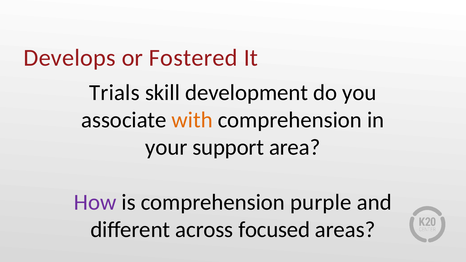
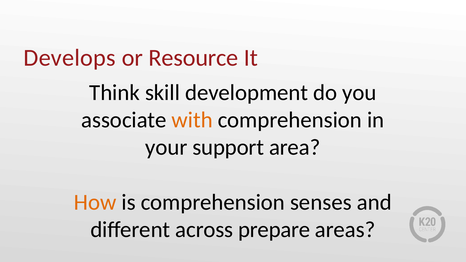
Fostered: Fostered -> Resource
Trials: Trials -> Think
How colour: purple -> orange
purple: purple -> senses
focused: focused -> prepare
